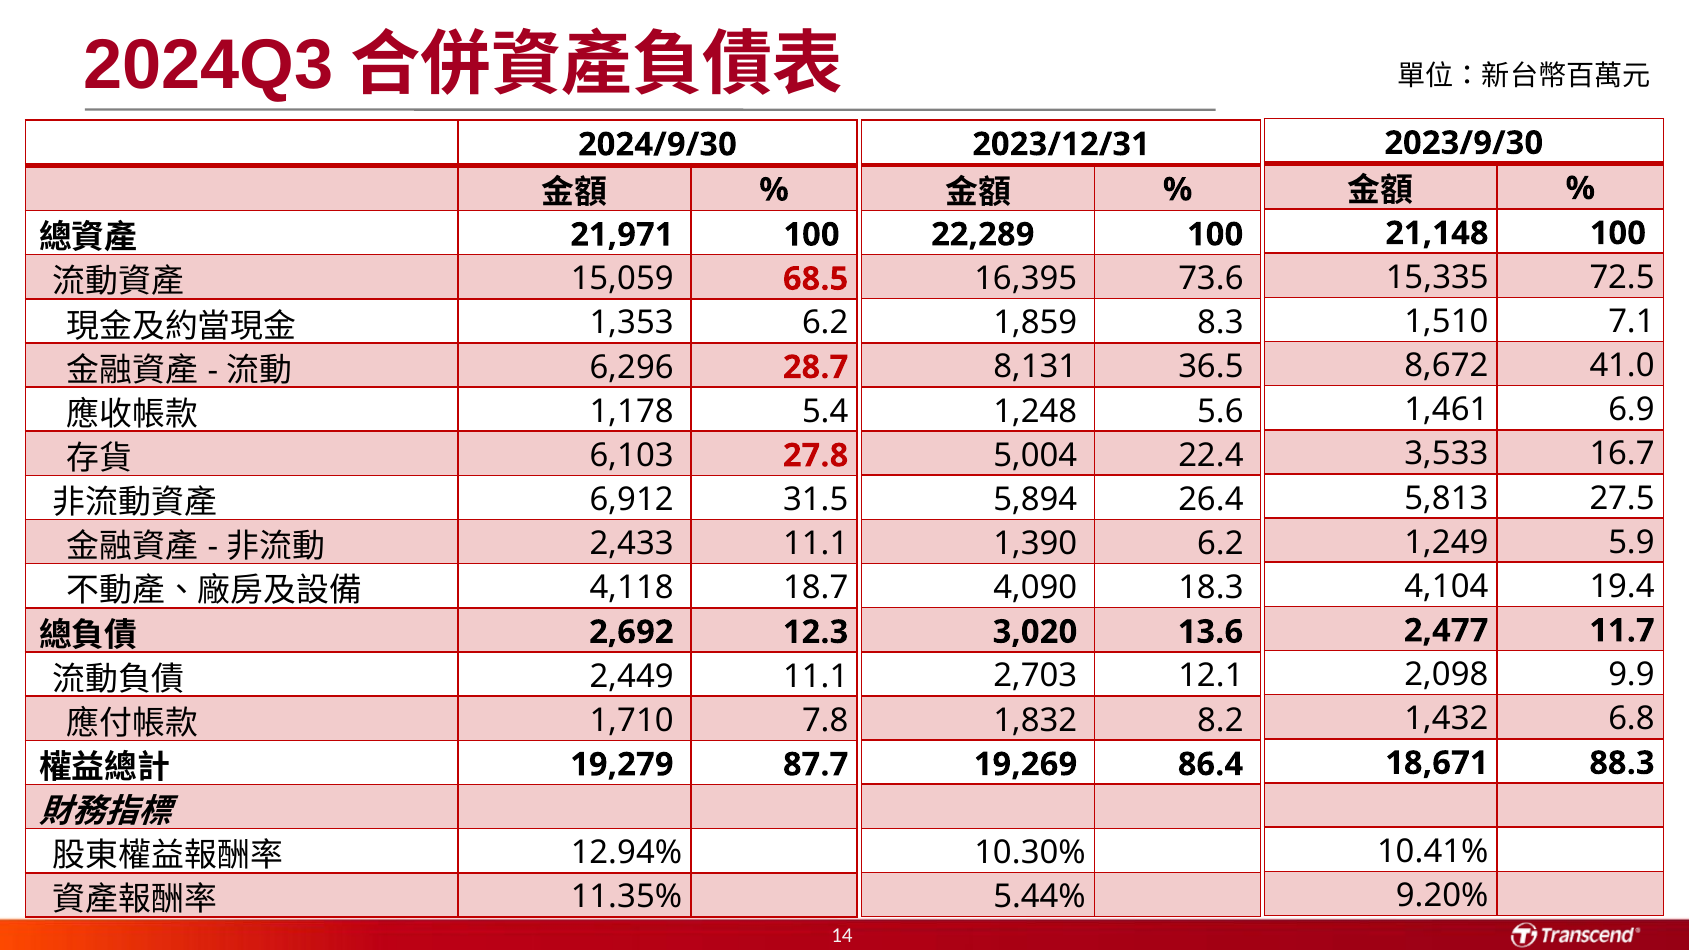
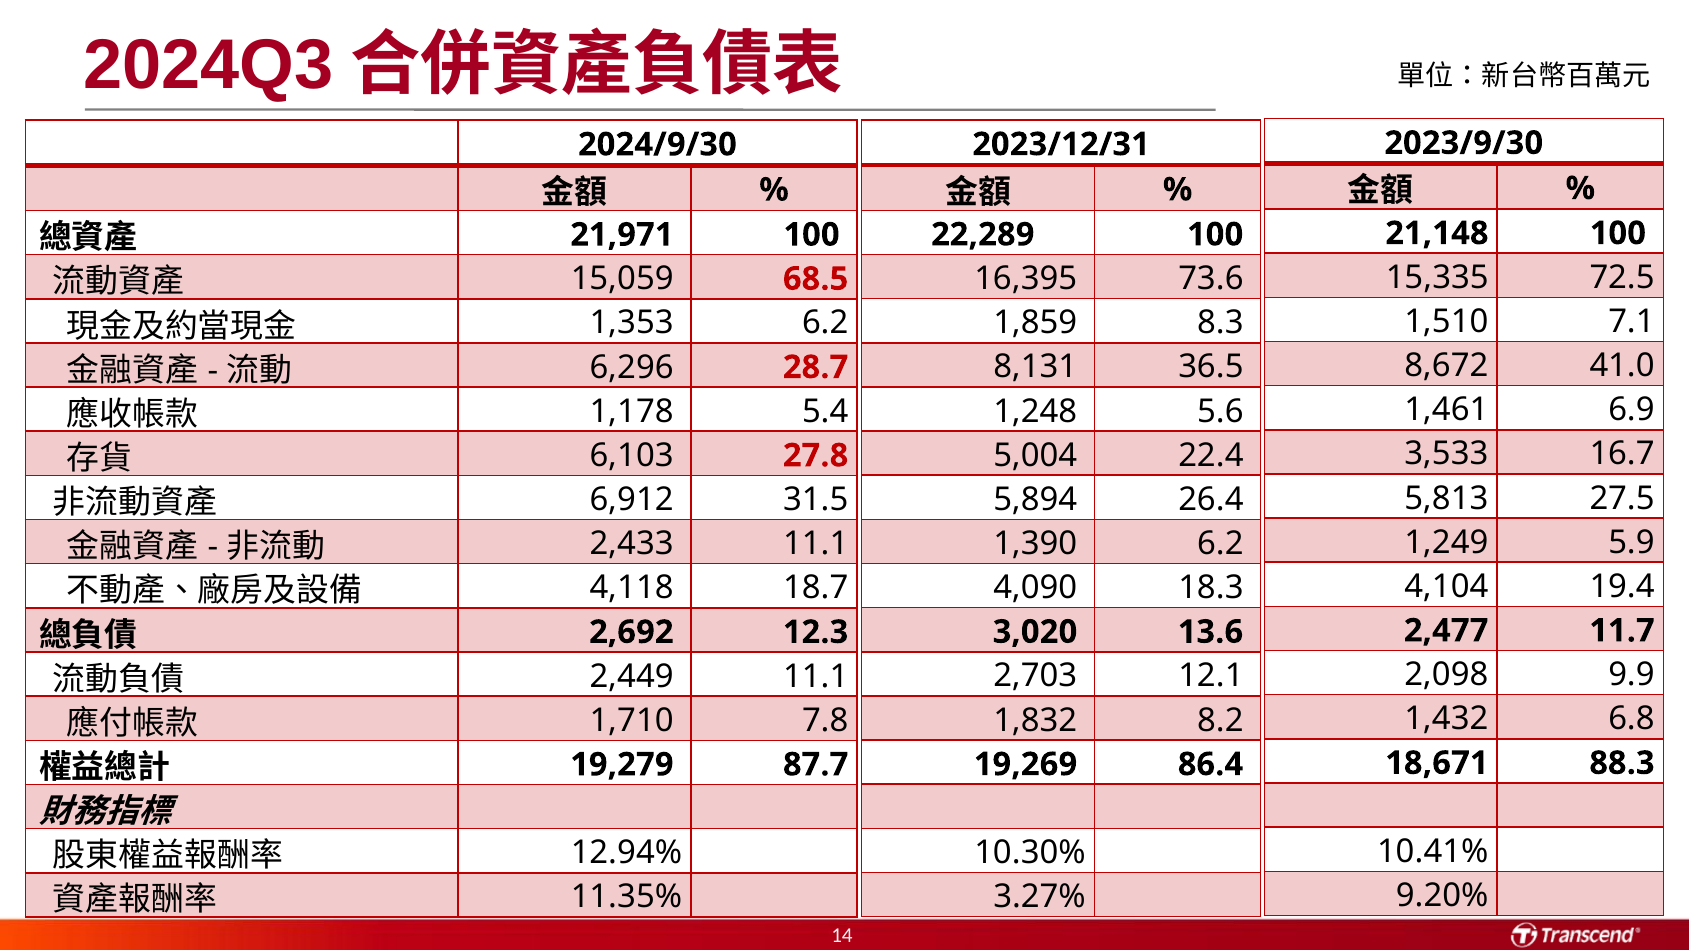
5.44%: 5.44% -> 3.27%
